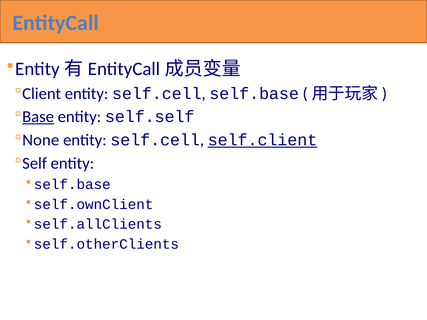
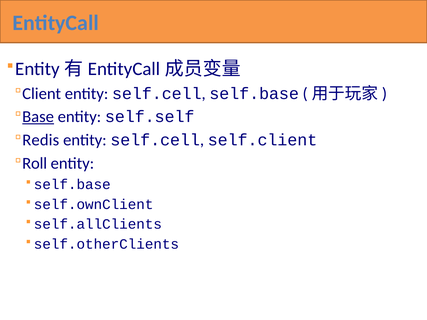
None: None -> Redis
self.client underline: present -> none
Self: Self -> Roll
